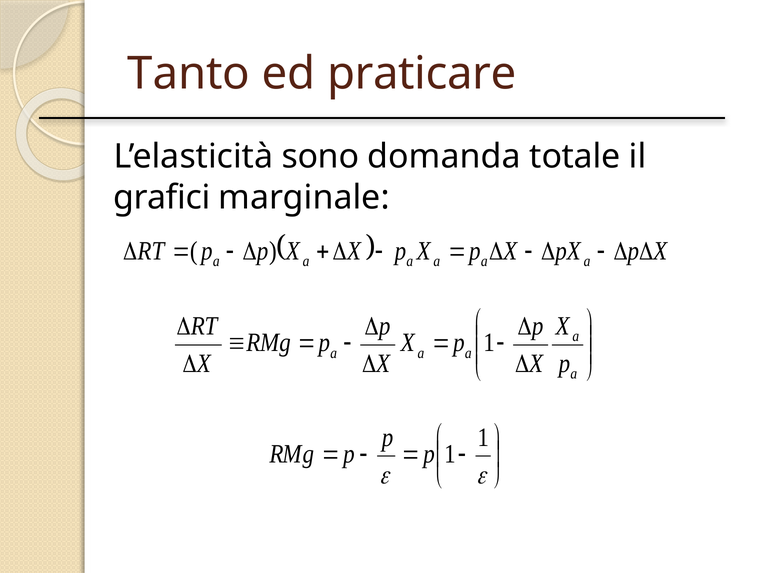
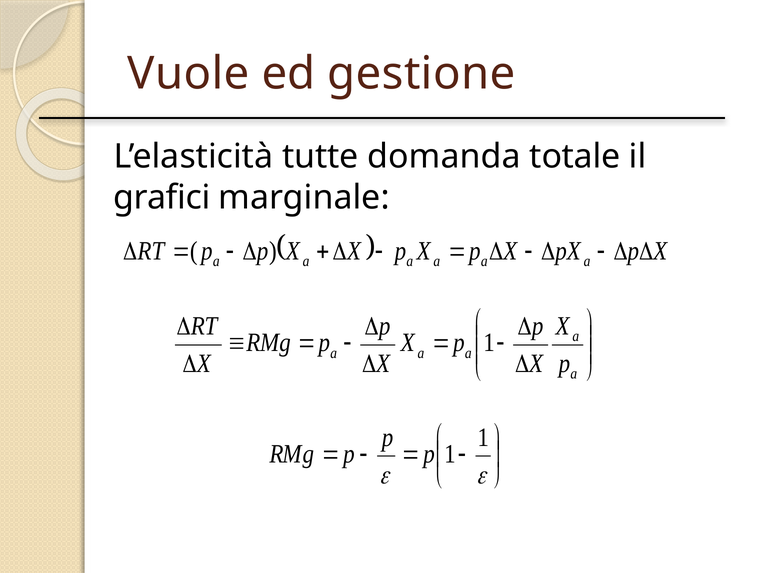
Tanto: Tanto -> Vuole
praticare: praticare -> gestione
sono: sono -> tutte
